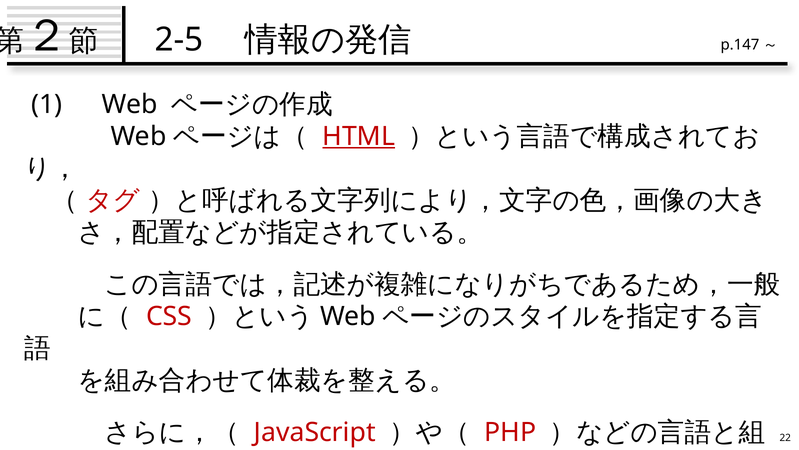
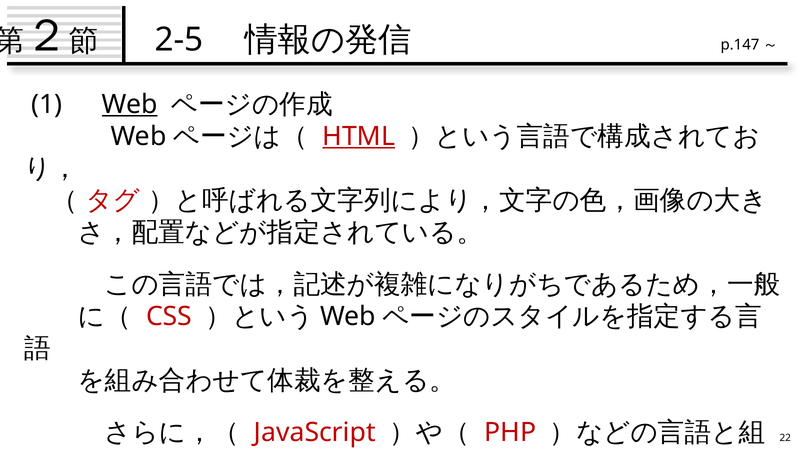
Web at (130, 104) underline: none -> present
